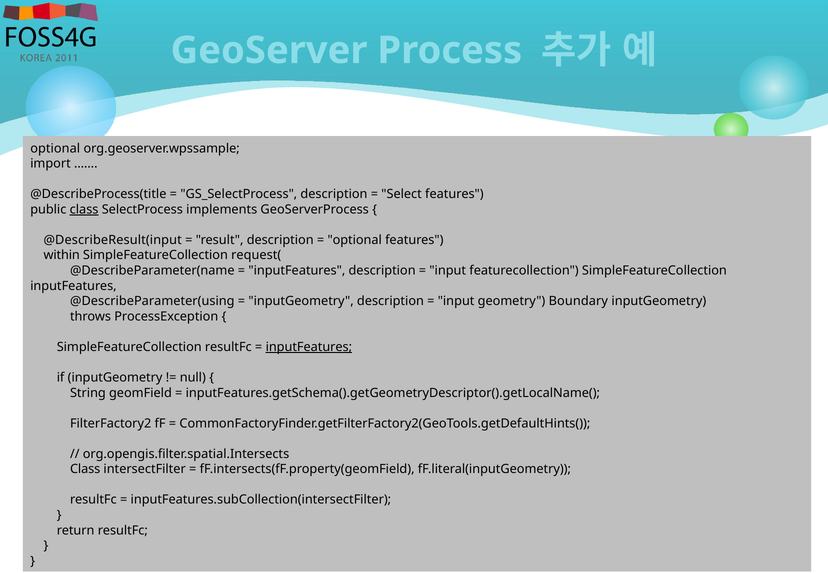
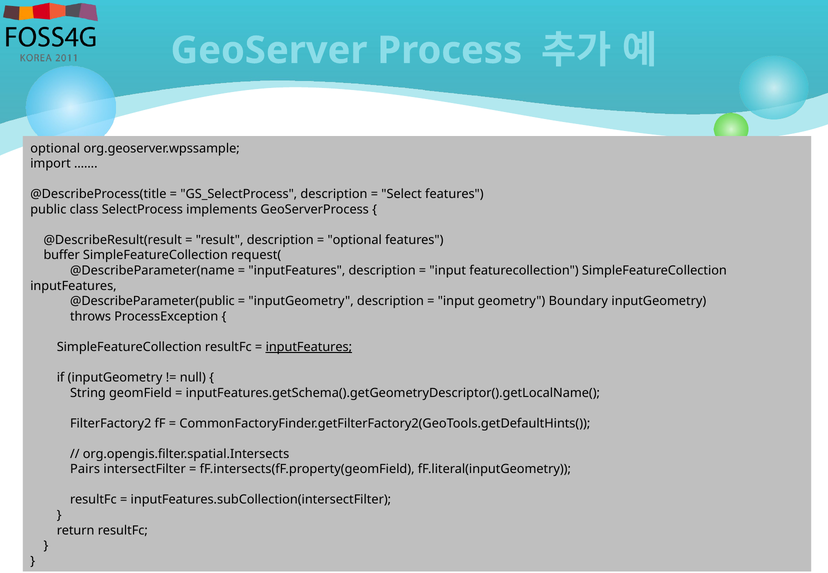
class at (84, 210) underline: present -> none
@DescribeResult(input: @DescribeResult(input -> @DescribeResult(result
within: within -> buffer
@DescribeParameter(using: @DescribeParameter(using -> @DescribeParameter(public
Class at (85, 469): Class -> Pairs
